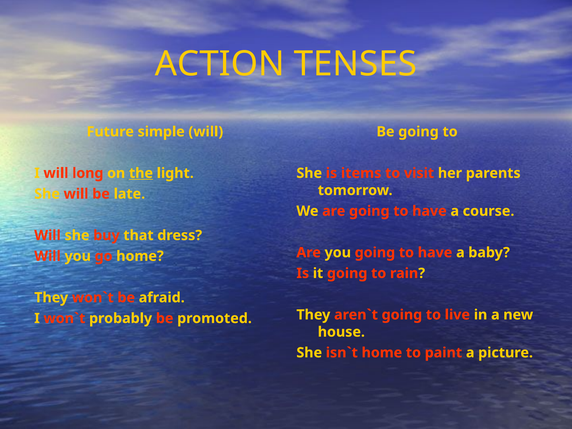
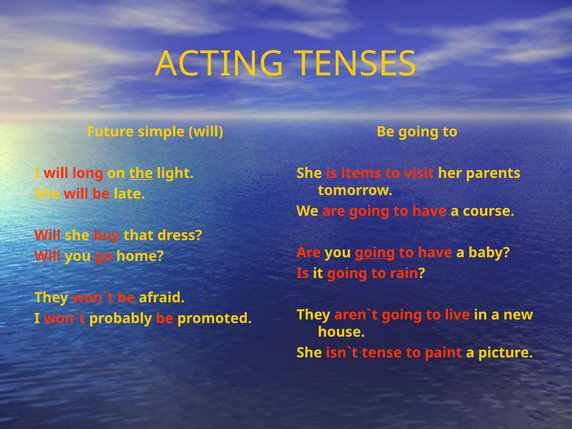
ACTION: ACTION -> ACTING
going at (375, 253) underline: none -> present
home at (382, 353): home -> tense
